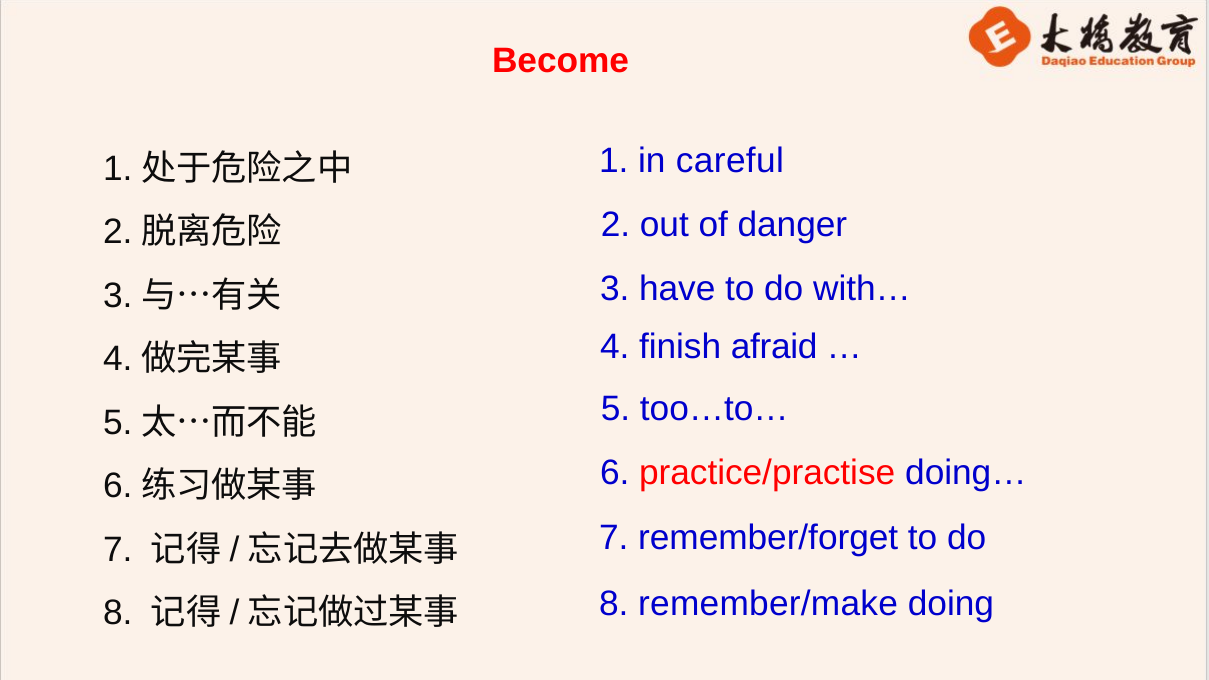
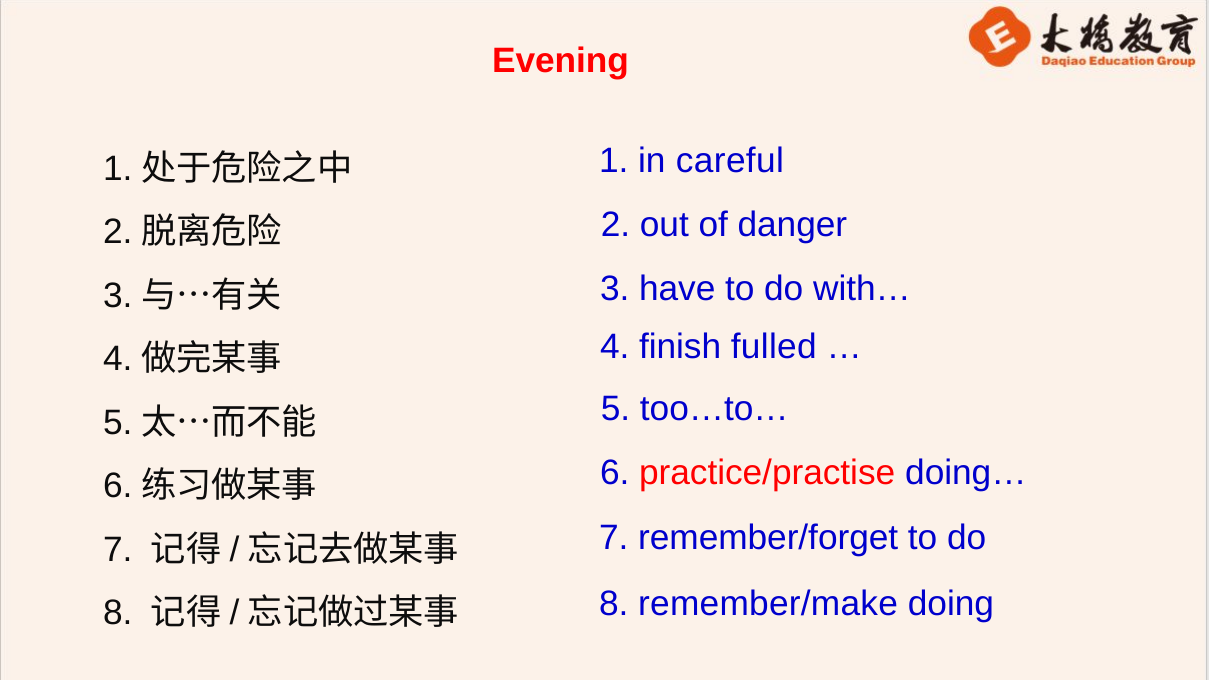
Become: Become -> Evening
afraid: afraid -> fulled
